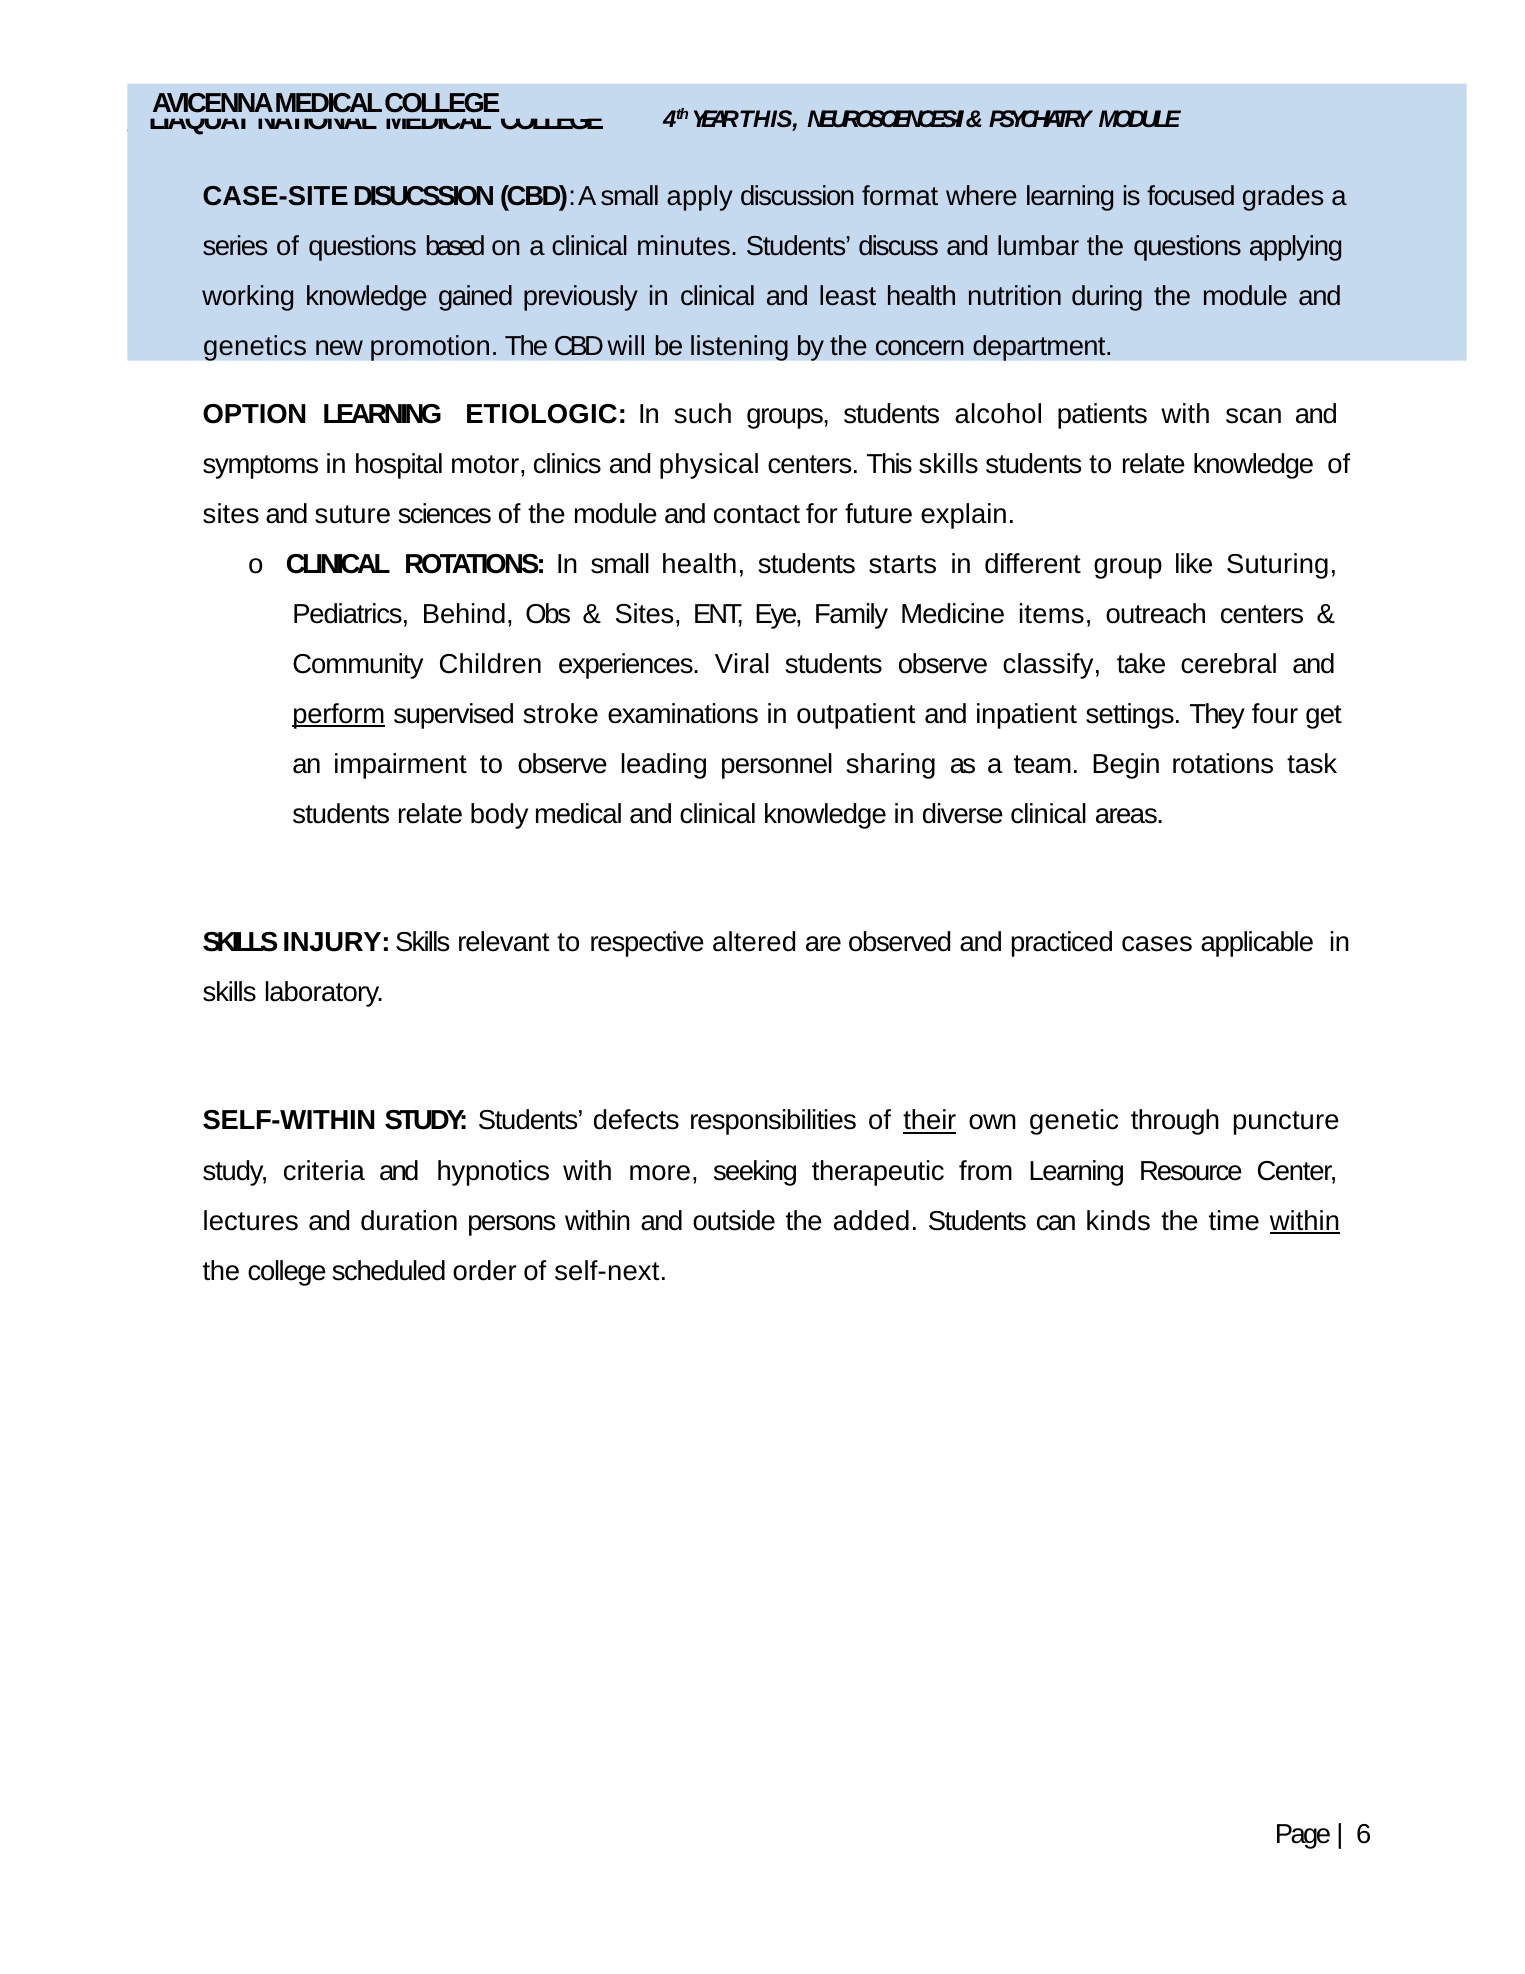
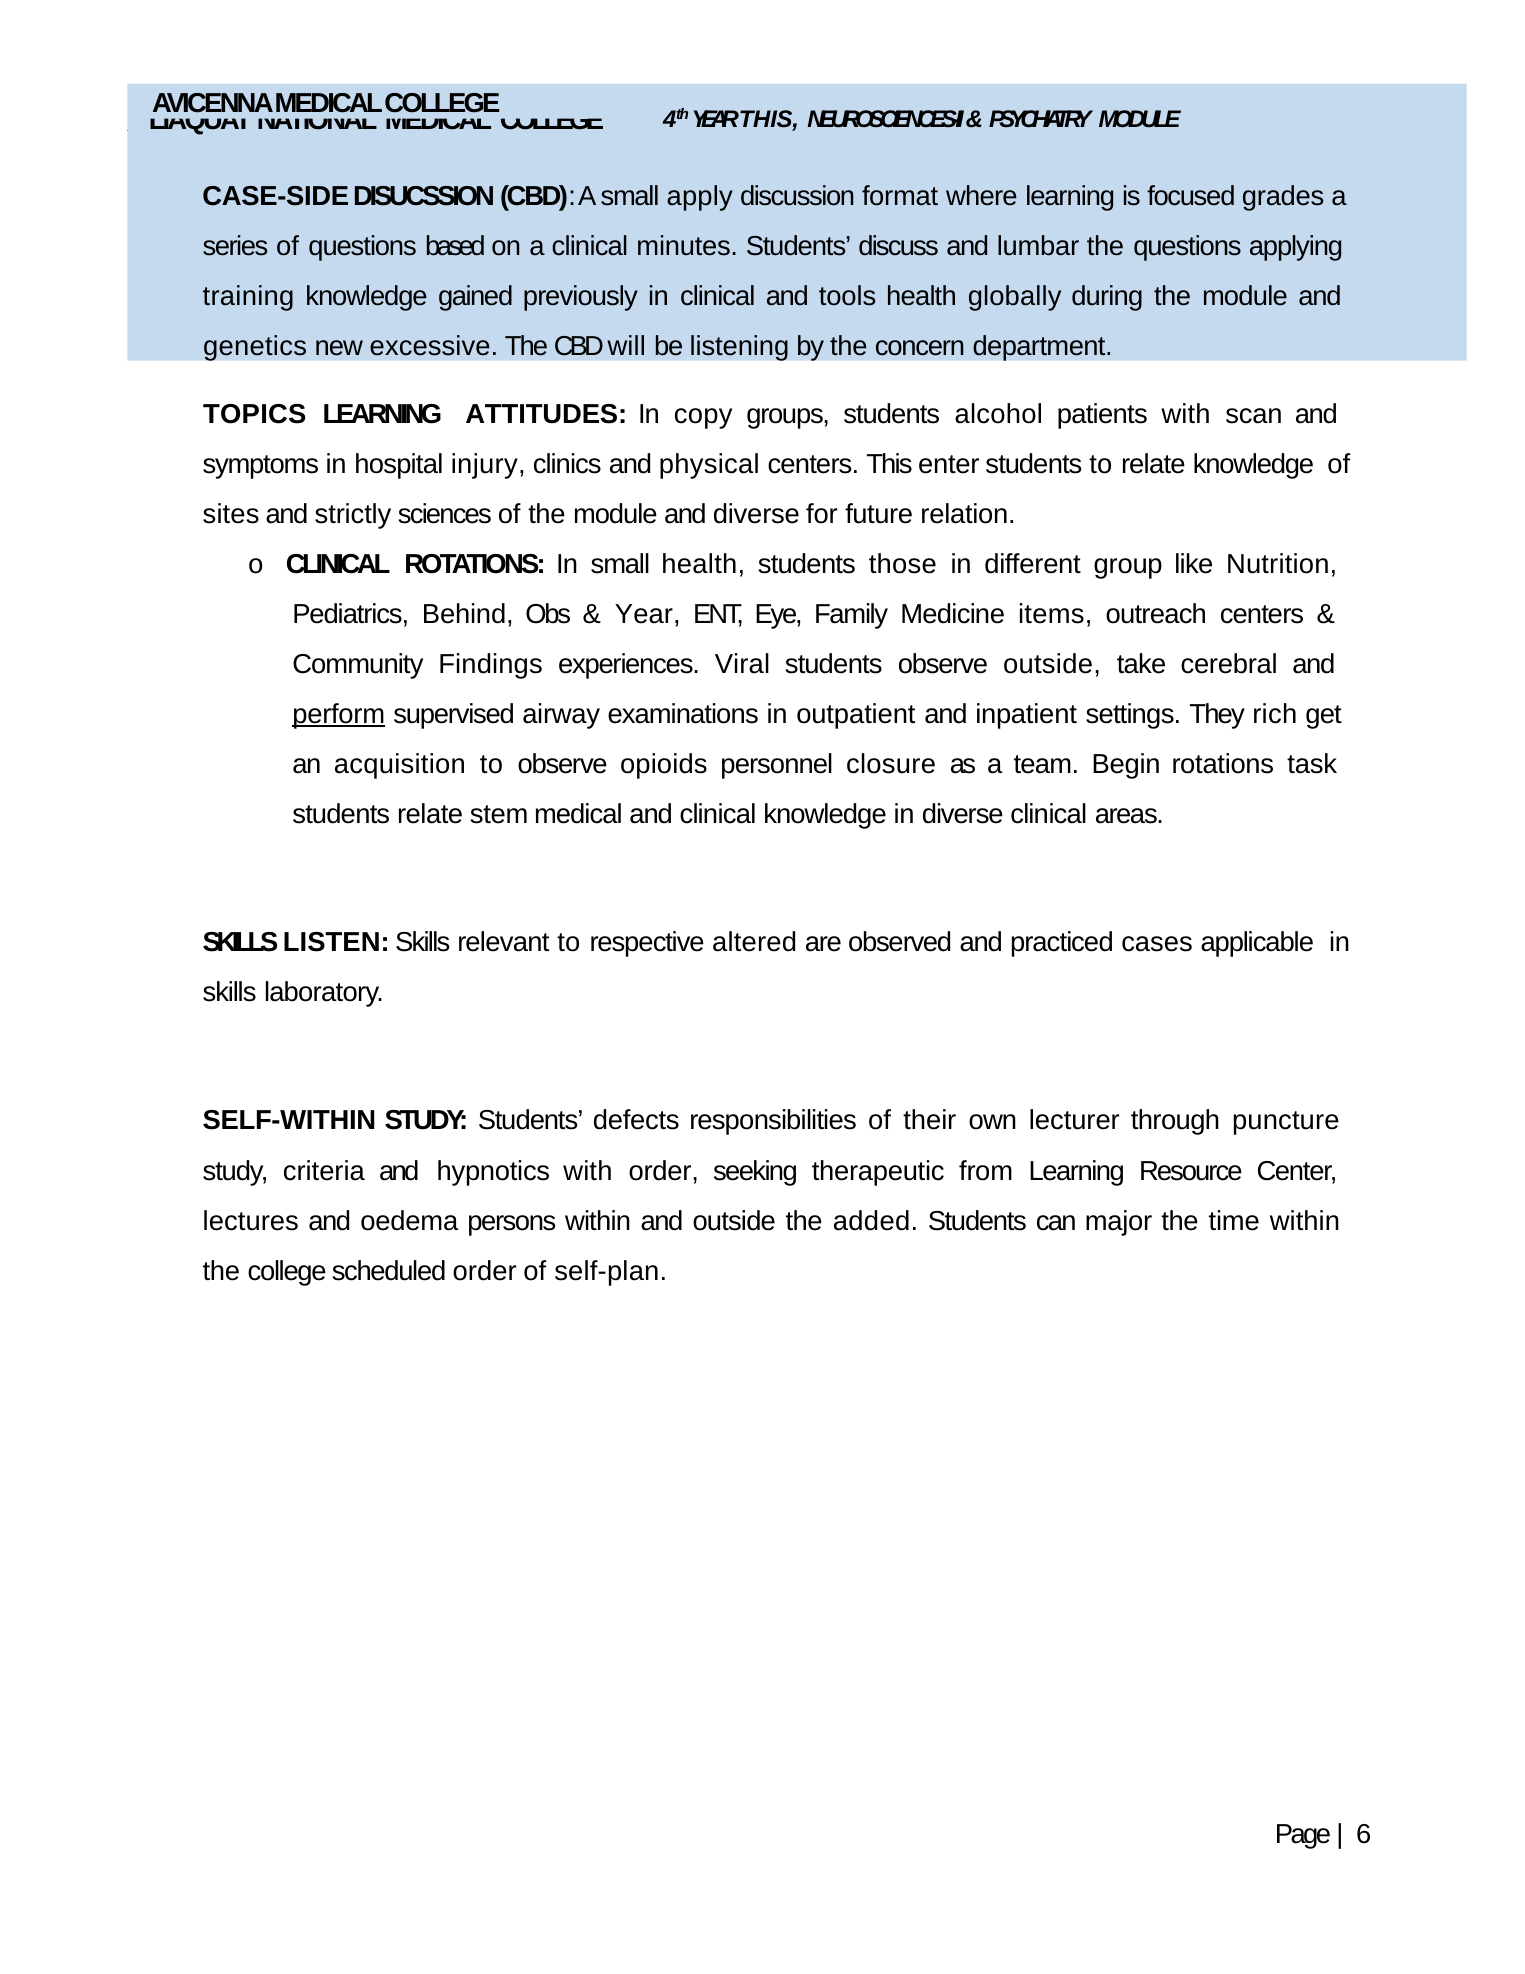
CASE-SITE: CASE-SITE -> CASE-SIDE
working: working -> training
least: least -> tools
nutrition: nutrition -> globally
promotion: promotion -> excessive
OPTION: OPTION -> TOPICS
ETIOLOGIC: ETIOLOGIC -> ATTITUDES
such: such -> copy
motor: motor -> injury
This skills: skills -> enter
suture: suture -> strictly
and contact: contact -> diverse
explain: explain -> relation
starts: starts -> those
Suturing: Suturing -> Nutrition
Sites at (648, 614): Sites -> Year
Children: Children -> Findings
observe classify: classify -> outside
stroke: stroke -> airway
four: four -> rich
impairment: impairment -> acquisition
leading: leading -> opioids
sharing: sharing -> closure
body: body -> stem
INJURY: INJURY -> LISTEN
their underline: present -> none
genetic: genetic -> lecturer
with more: more -> order
duration: duration -> oedema
kinds: kinds -> major
within at (1305, 1221) underline: present -> none
self-next: self-next -> self-plan
